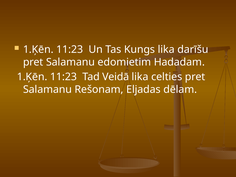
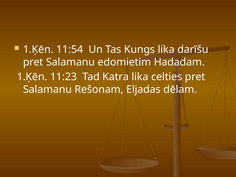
11:23 at (70, 50): 11:23 -> 11:54
Veidā: Veidā -> Katra
